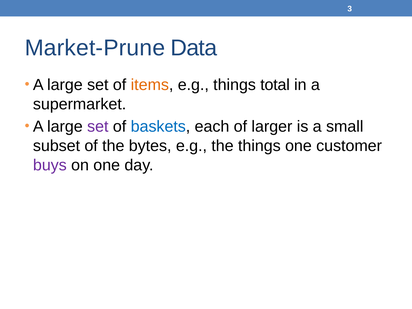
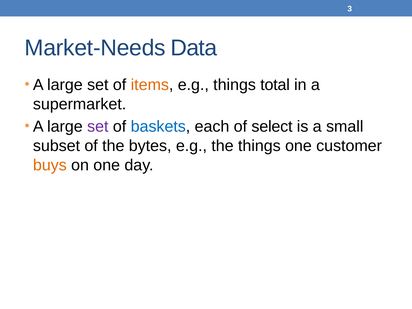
Market-Prune: Market-Prune -> Market-Needs
larger: larger -> select
buys colour: purple -> orange
